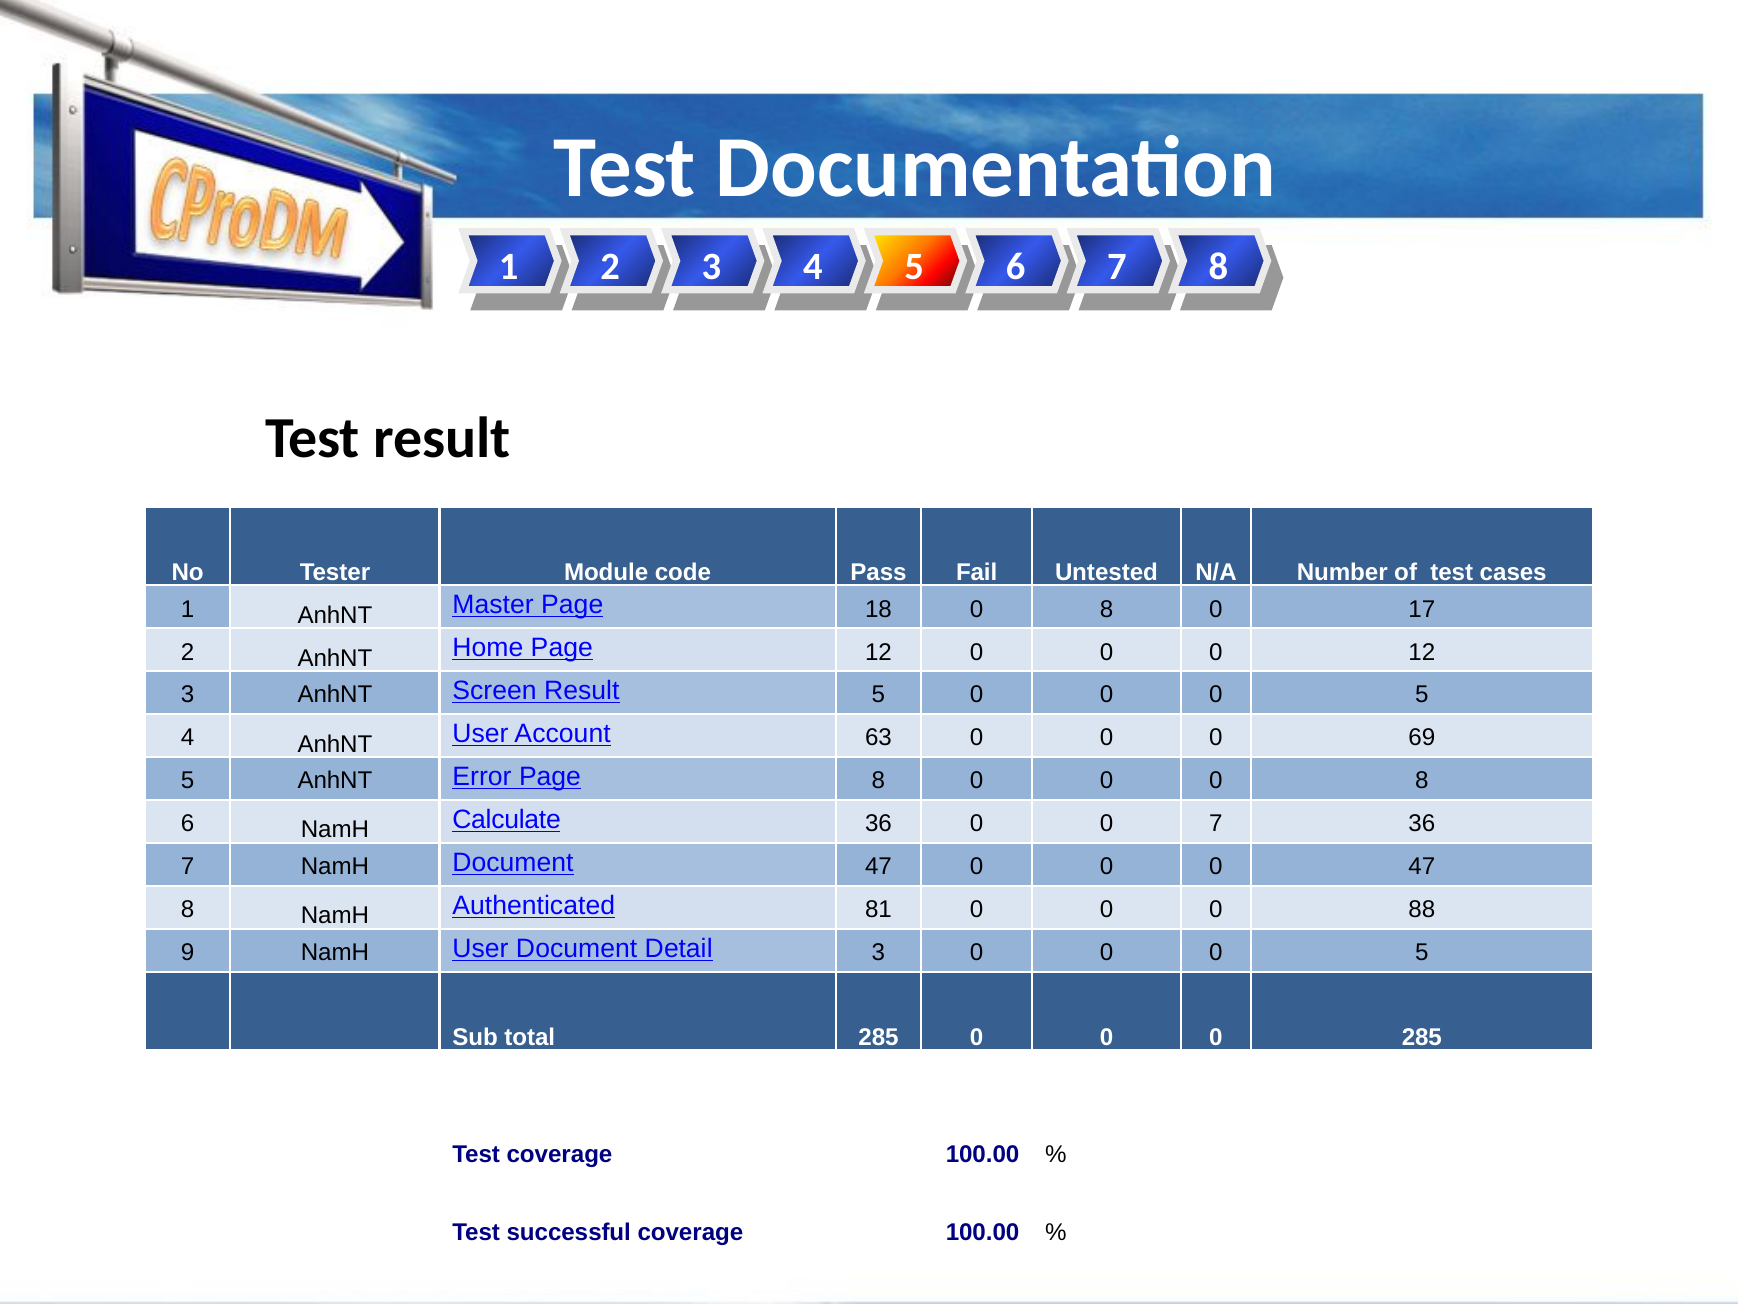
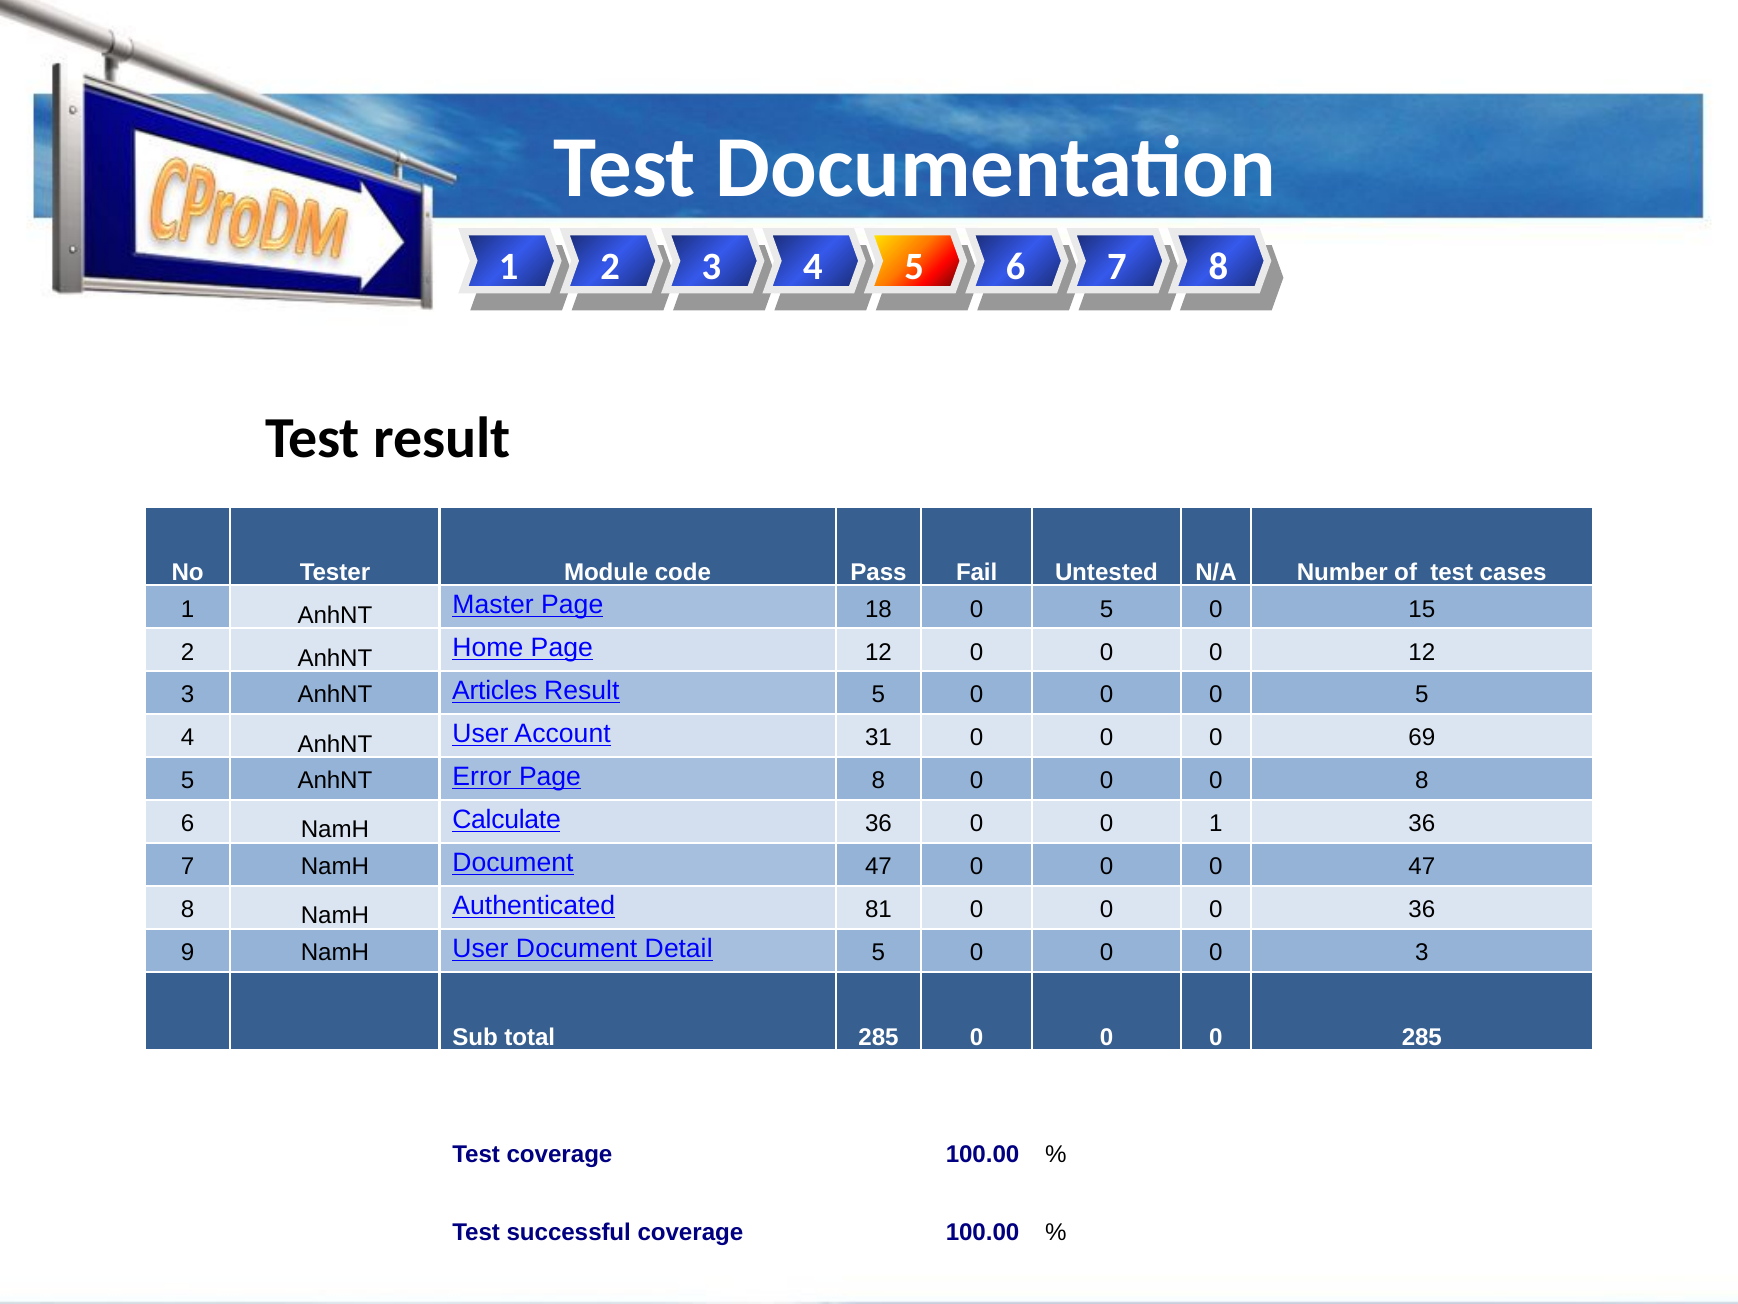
18 0 8: 8 -> 5
17: 17 -> 15
Screen: Screen -> Articles
63: 63 -> 31
0 7: 7 -> 1
0 88: 88 -> 36
Detail 3: 3 -> 5
5 at (1422, 953): 5 -> 3
